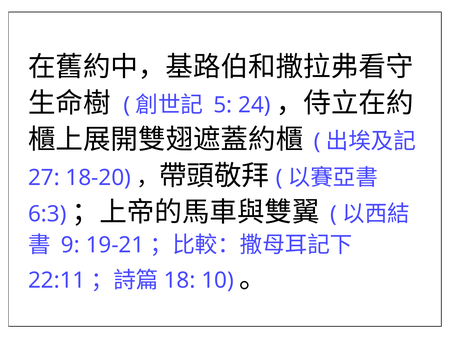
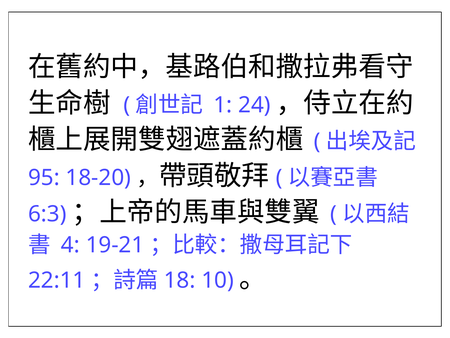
5: 5 -> 1
27: 27 -> 95
9: 9 -> 4
